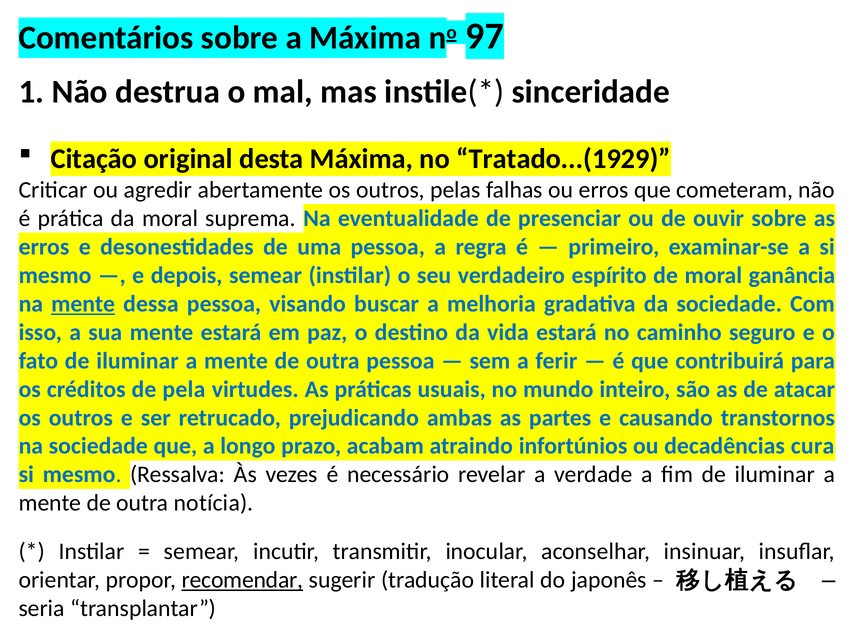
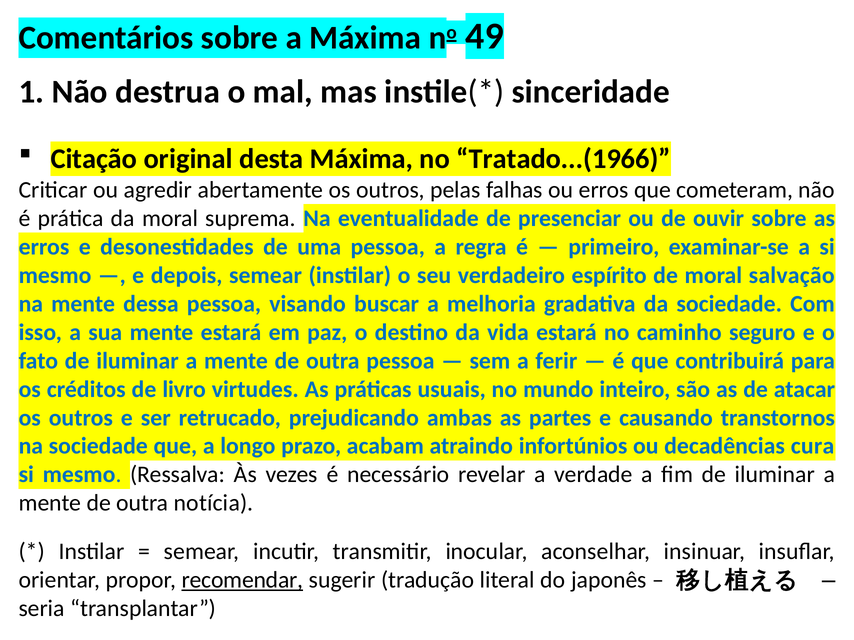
97: 97 -> 49
Tratado...(1929: Tratado...(1929 -> Tratado...(1966
ganância: ganância -> salvação
mente at (83, 304) underline: present -> none
pela: pela -> livro
